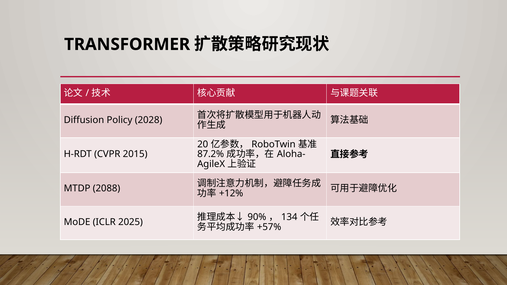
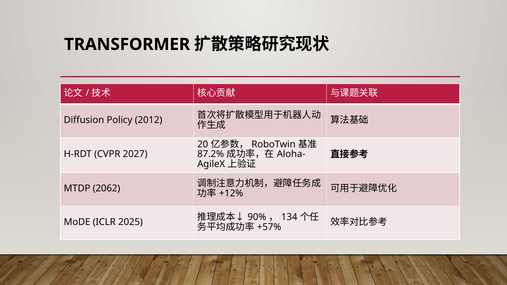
2028: 2028 -> 2012
2015: 2015 -> 2027
2088: 2088 -> 2062
